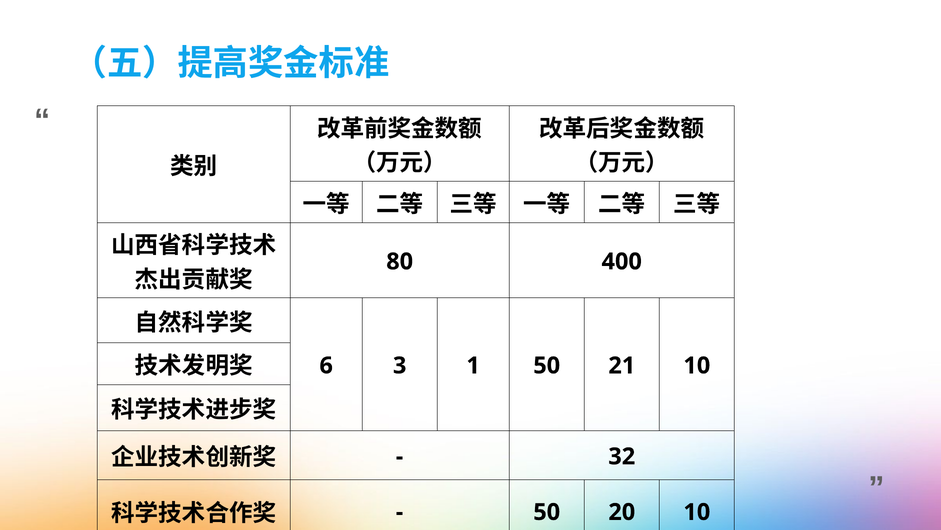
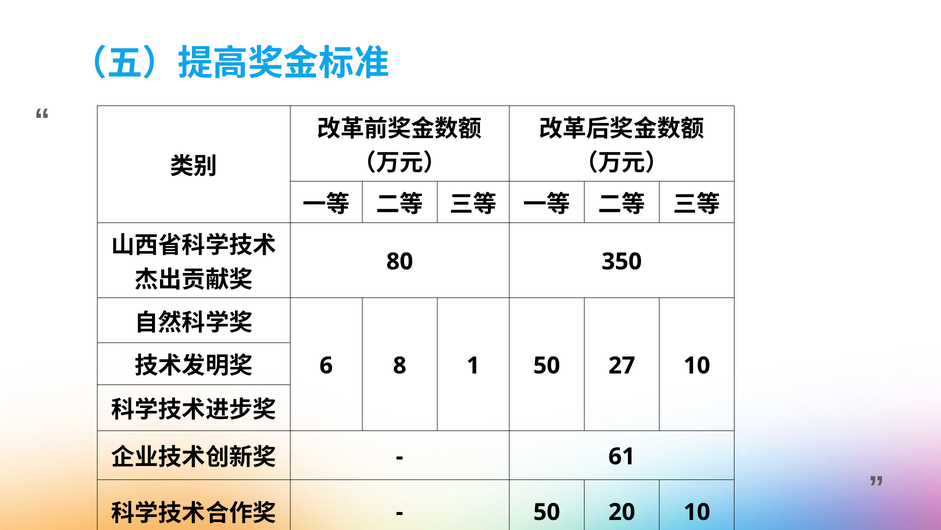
400: 400 -> 350
3: 3 -> 8
21: 21 -> 27
32: 32 -> 61
